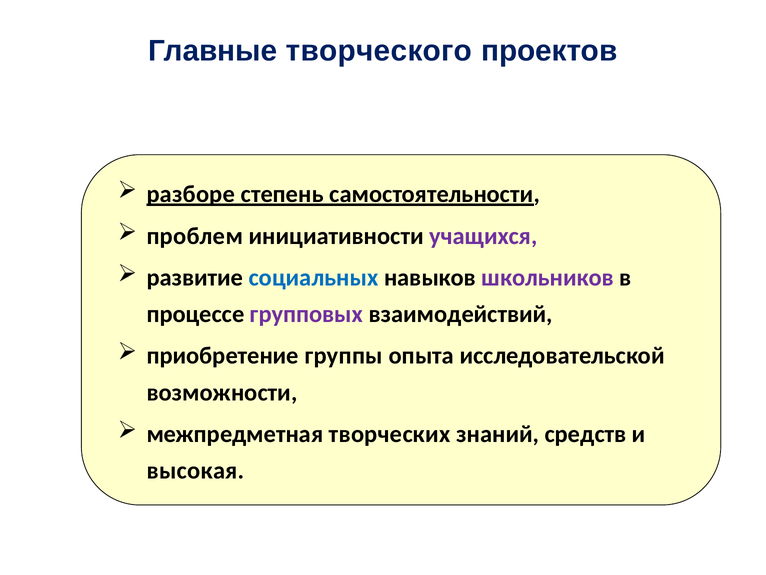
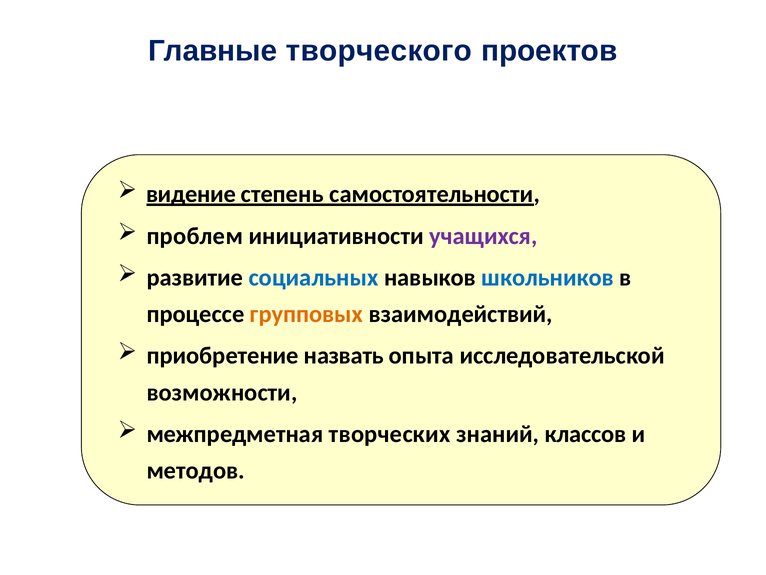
разборе: разборе -> видение
школьников colour: purple -> blue
групповых colour: purple -> orange
группы: группы -> назвать
средств: средств -> классов
высокая: высокая -> методов
